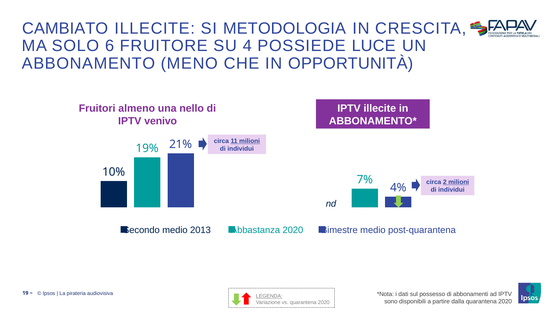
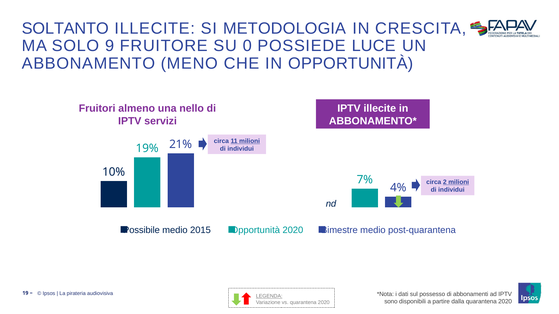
CAMBIATO: CAMBIATO -> SOLTANTO
6: 6 -> 9
4: 4 -> 0
venivo: venivo -> servizi
Secondo: Secondo -> Possibile
2013: 2013 -> 2015
Abbastanza at (256, 230): Abbastanza -> Opportunità
